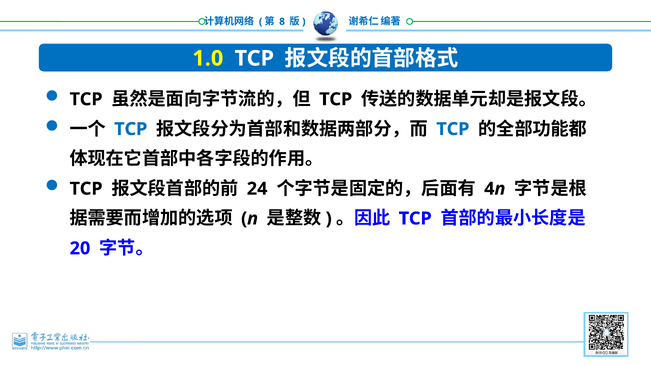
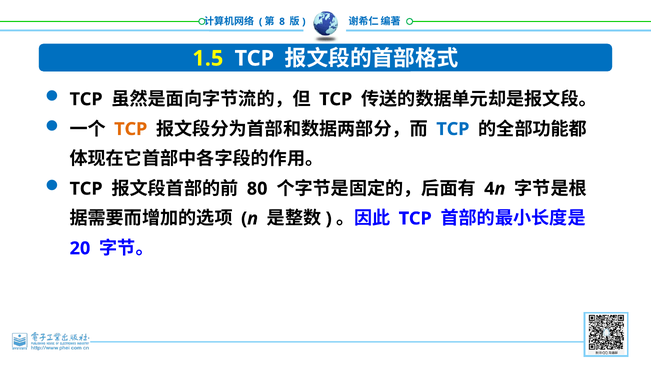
1.0: 1.0 -> 1.5
TCP at (131, 129) colour: blue -> orange
24: 24 -> 80
